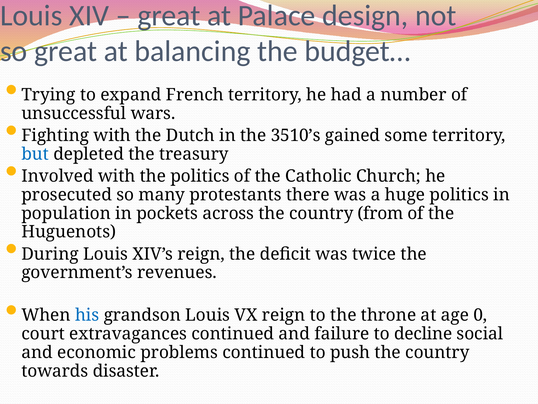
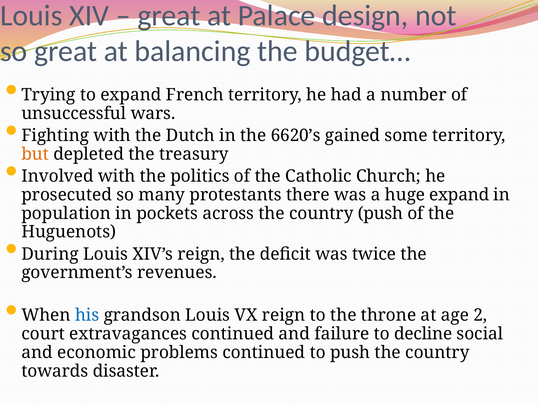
3510’s: 3510’s -> 6620’s
but colour: blue -> orange
huge politics: politics -> expand
country from: from -> push
0: 0 -> 2
